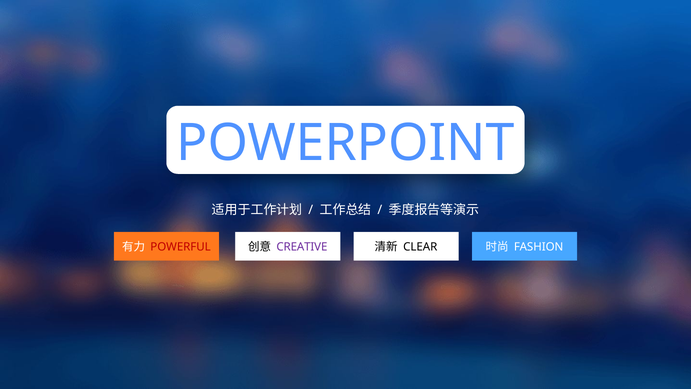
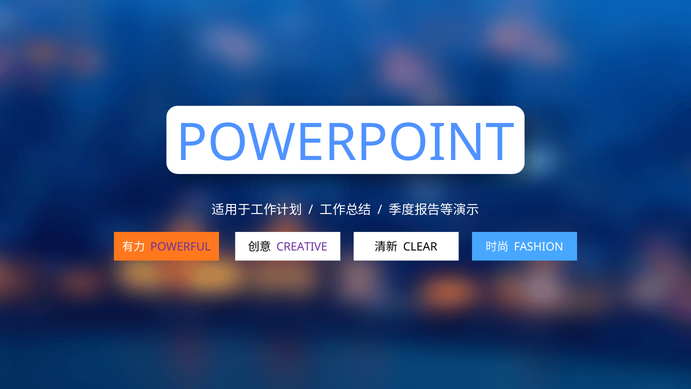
POWERFUL colour: red -> purple
